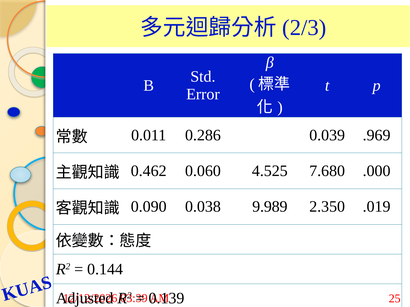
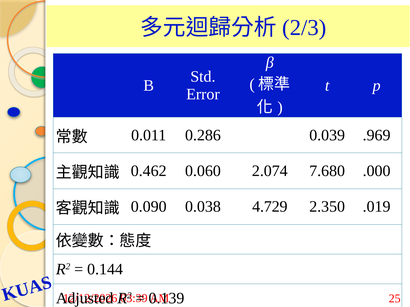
4.525: 4.525 -> 2.074
9.989: 9.989 -> 4.729
